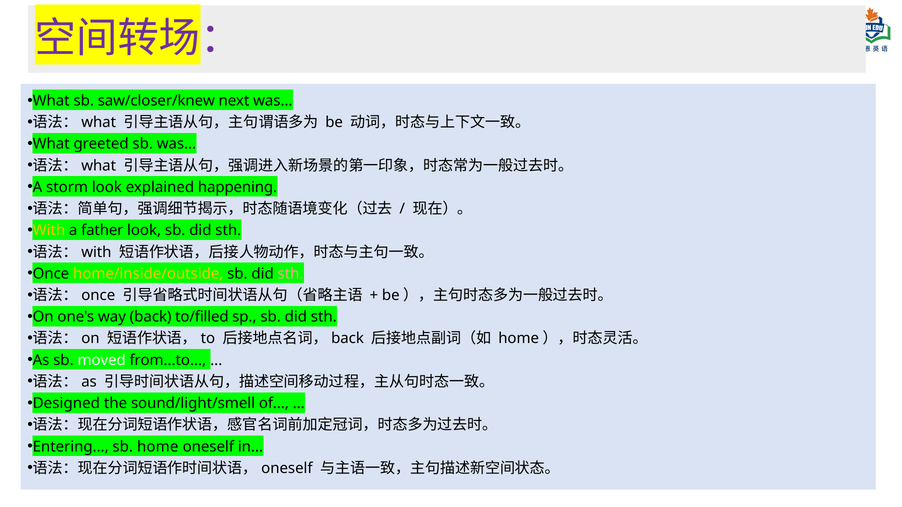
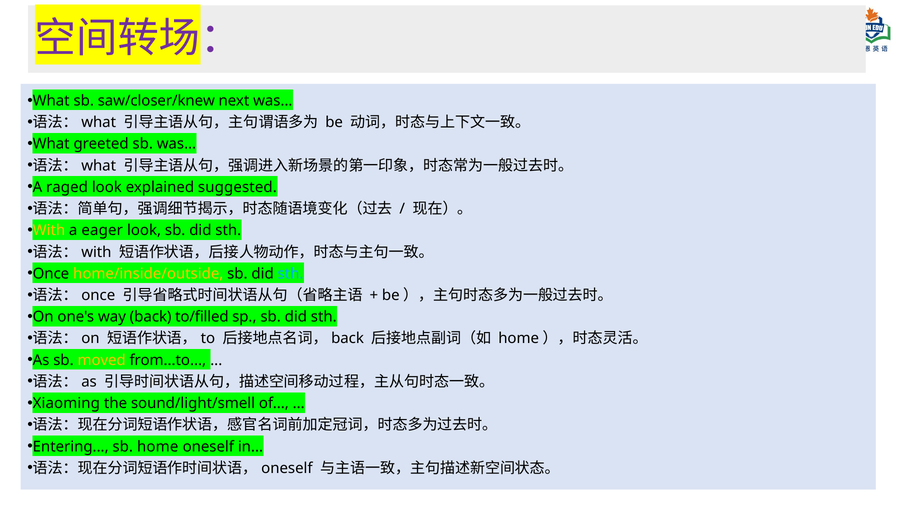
storm: storm -> raged
happening: happening -> suggested
father: father -> eager
sth at (291, 274) colour: pink -> light blue
moved colour: white -> yellow
Designed: Designed -> Xiaoming
